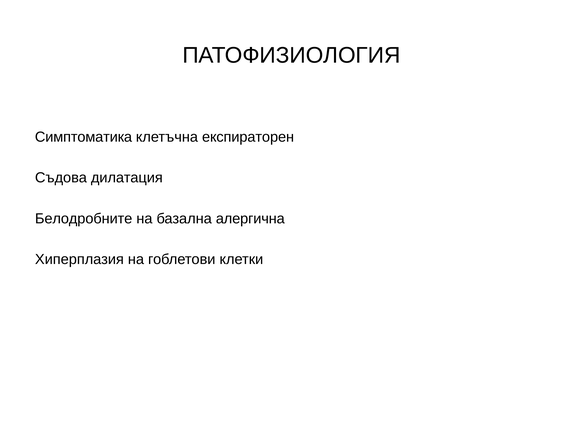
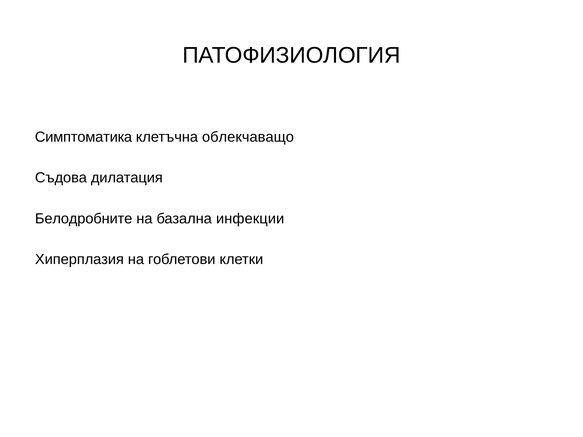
експираторен: експираторен -> облекчаващо
алергична: алергична -> инфекции
